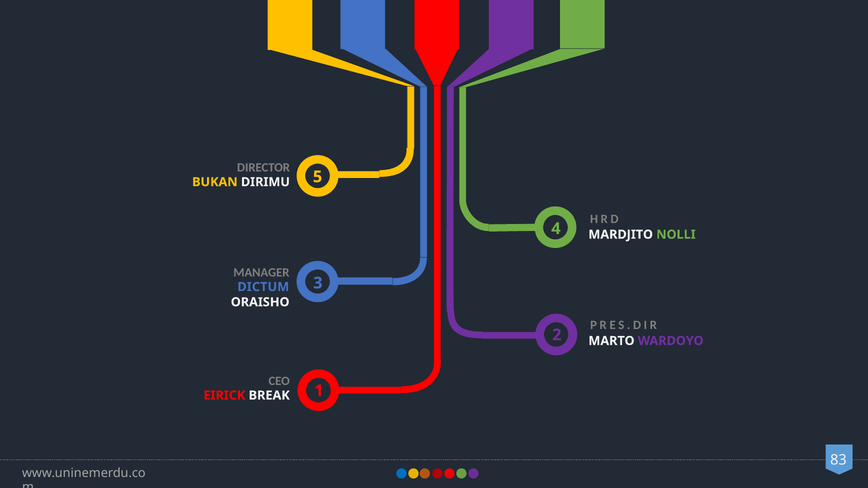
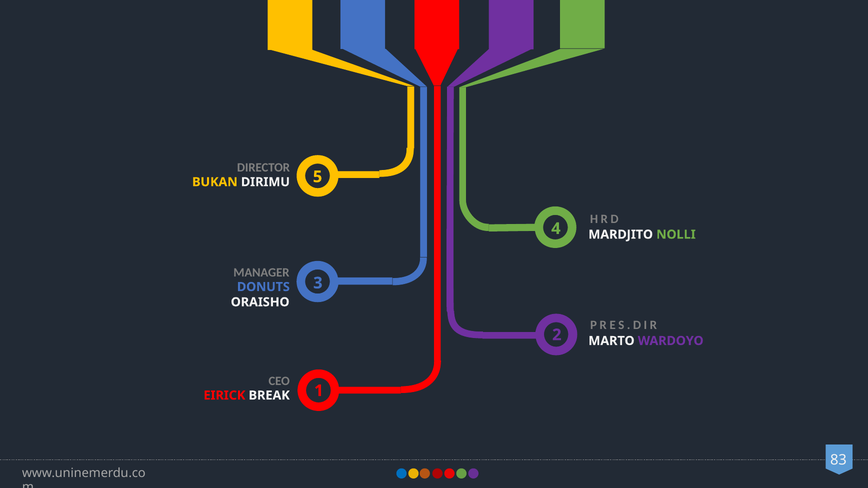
DICTUM: DICTUM -> DONUTS
